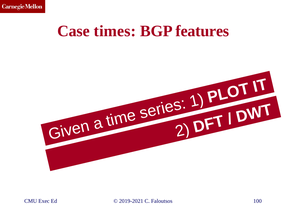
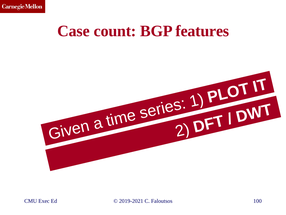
times: times -> count
